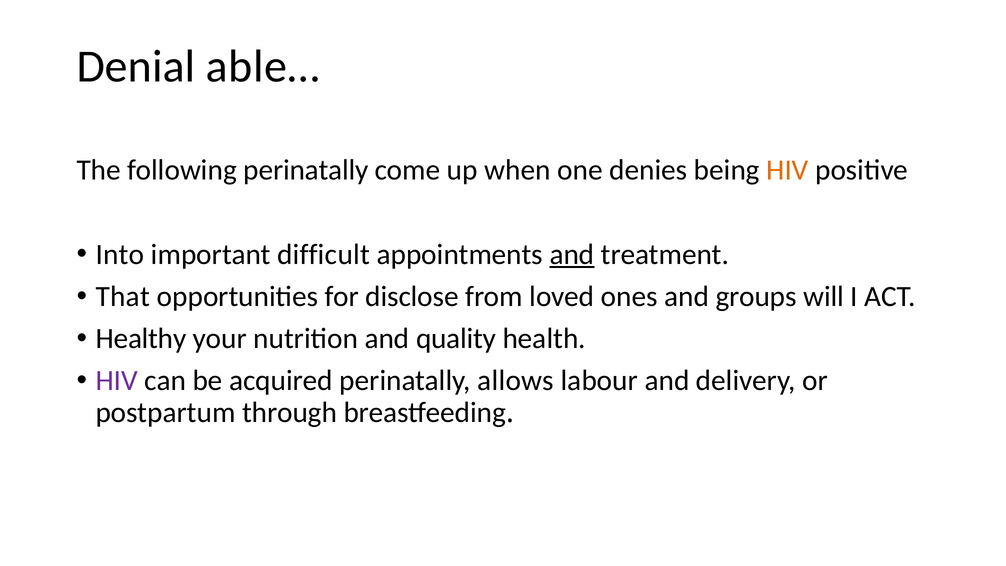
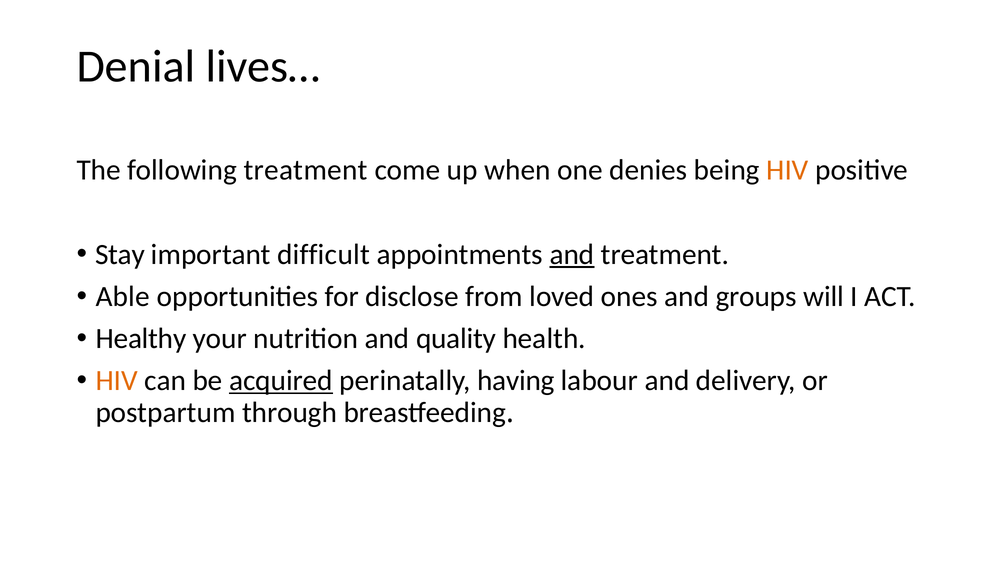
able…: able… -> lives…
following perinatally: perinatally -> treatment
Into: Into -> Stay
That: That -> Able
HIV at (117, 381) colour: purple -> orange
acquired underline: none -> present
allows: allows -> having
